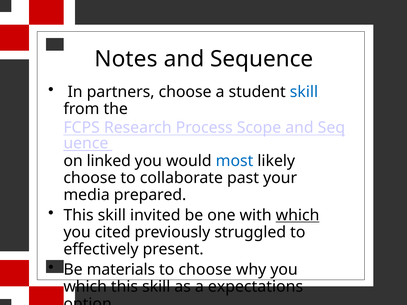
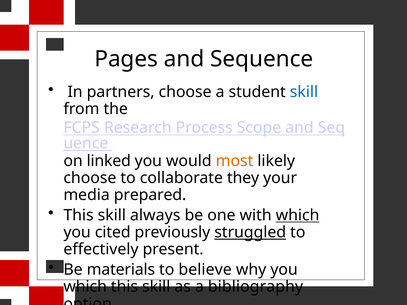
Notes: Notes -> Pages
most colour: blue -> orange
past: past -> they
invited: invited -> always
struggled underline: none -> present
to choose: choose -> believe
expectations: expectations -> bibliography
